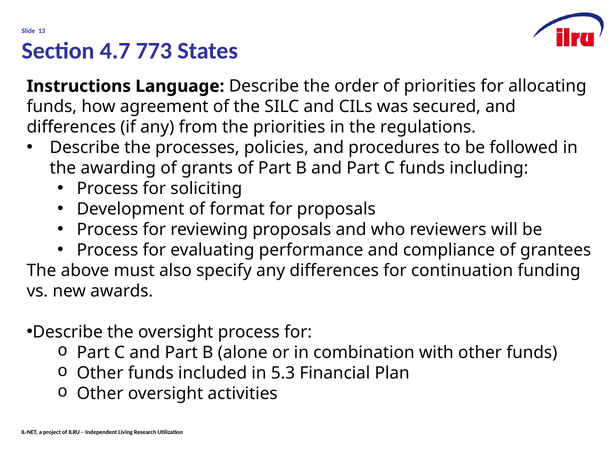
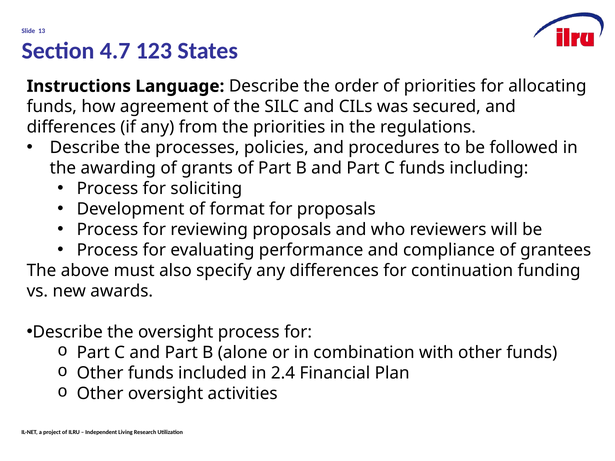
773: 773 -> 123
5.3: 5.3 -> 2.4
